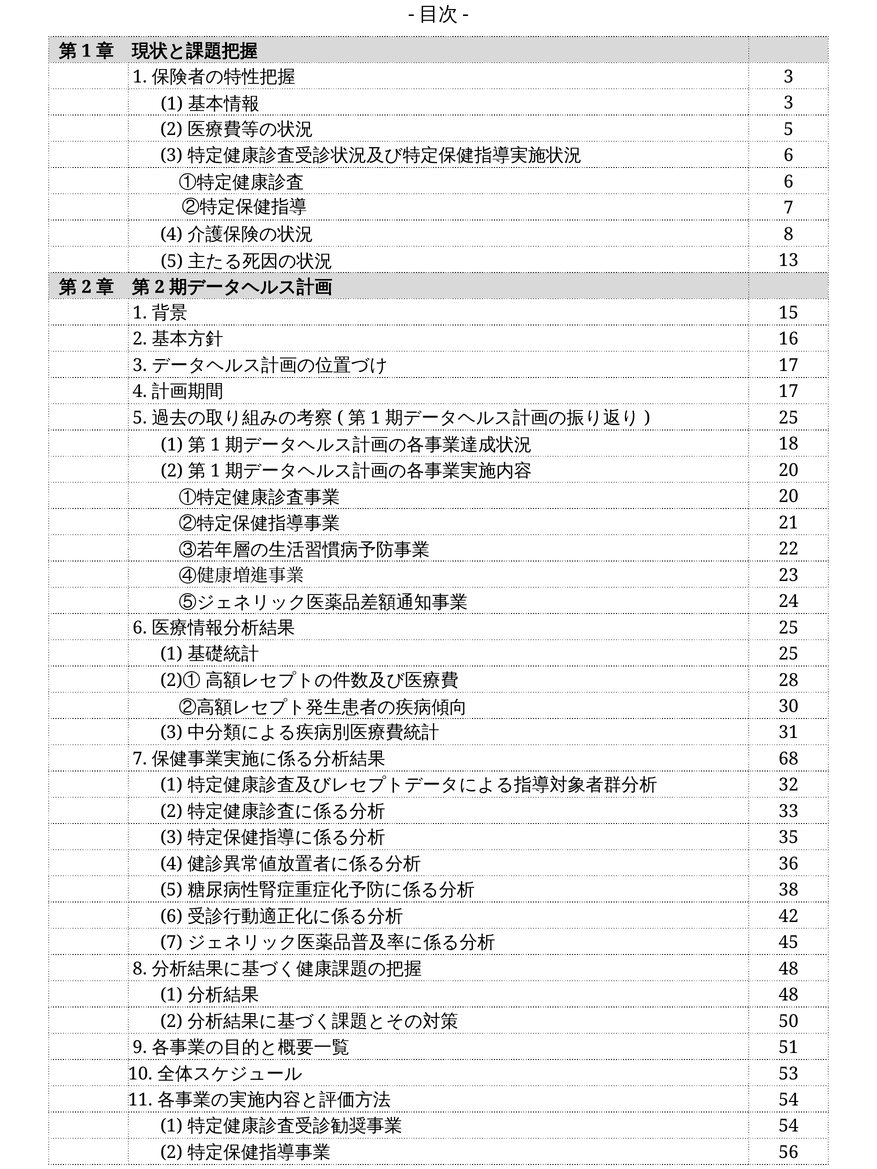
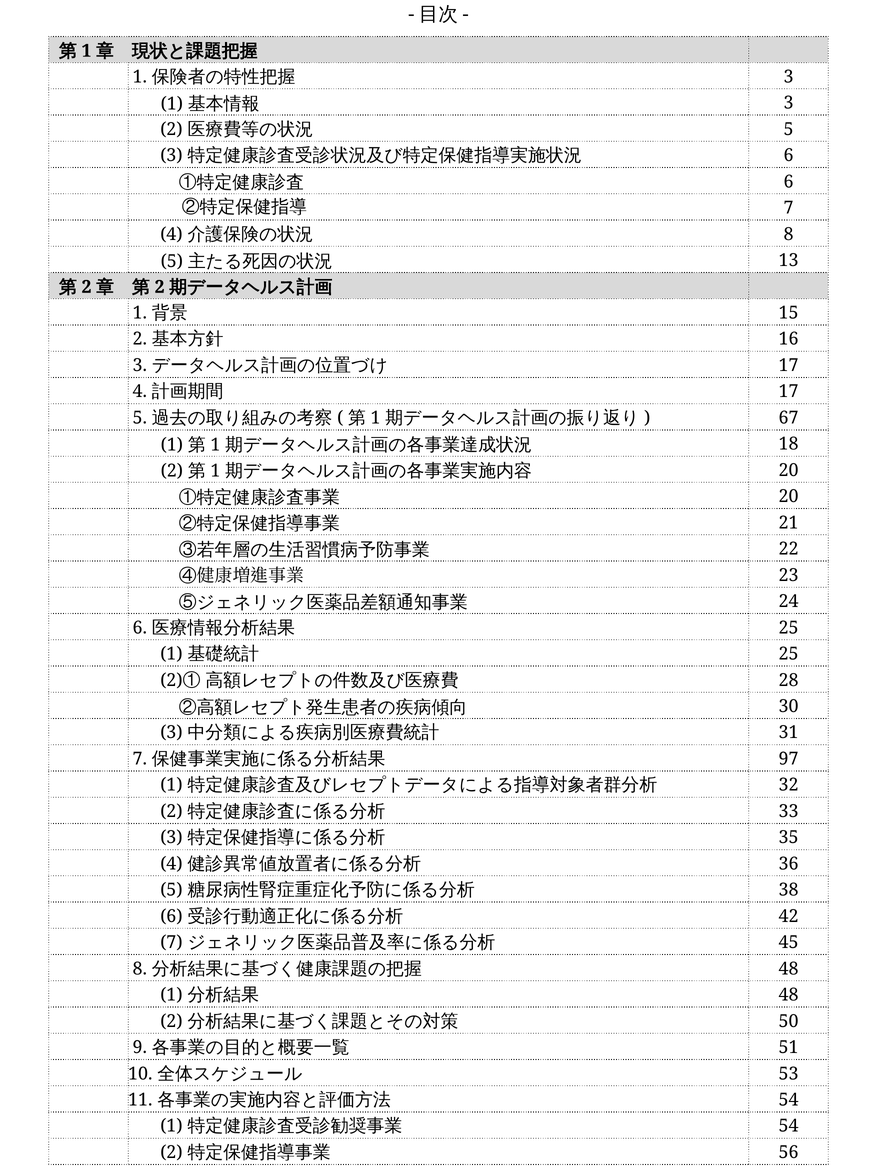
25 at (789, 418): 25 -> 67
68: 68 -> 97
